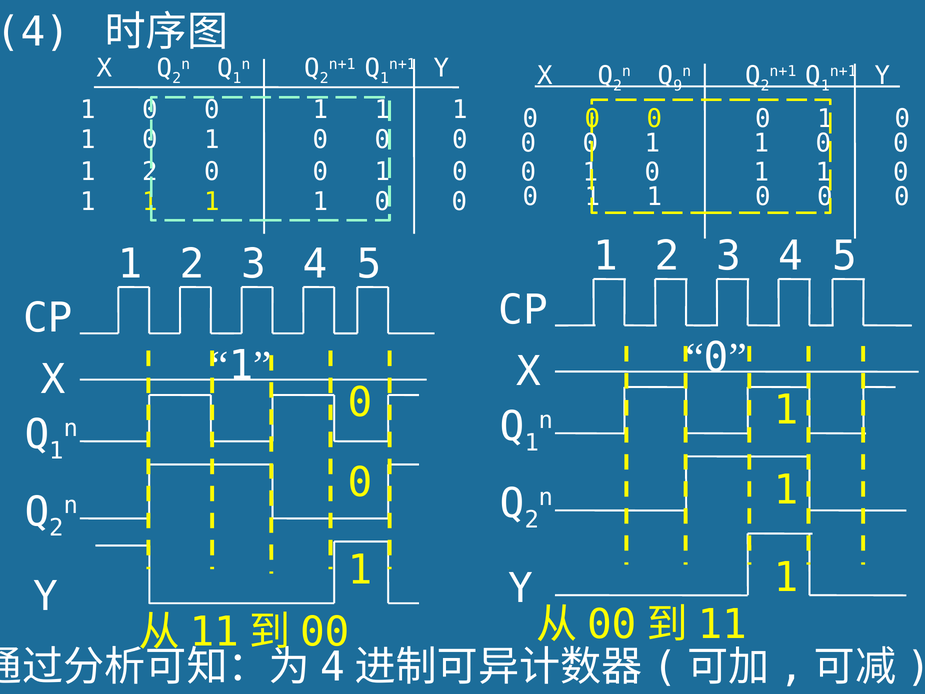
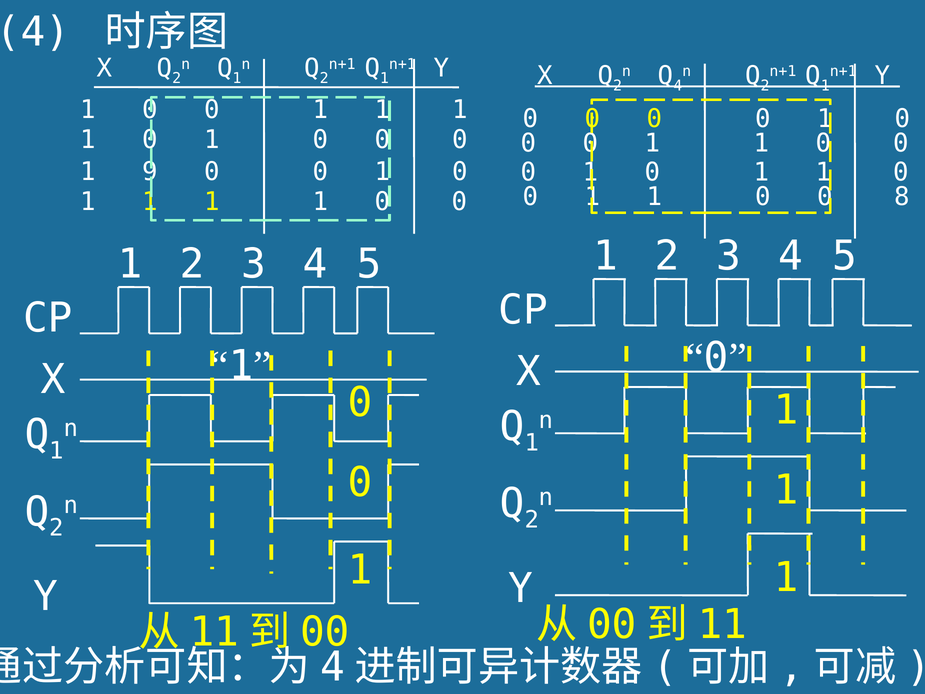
9 at (678, 86): 9 -> 4
2 at (150, 172): 2 -> 9
0 at (902, 196): 0 -> 8
